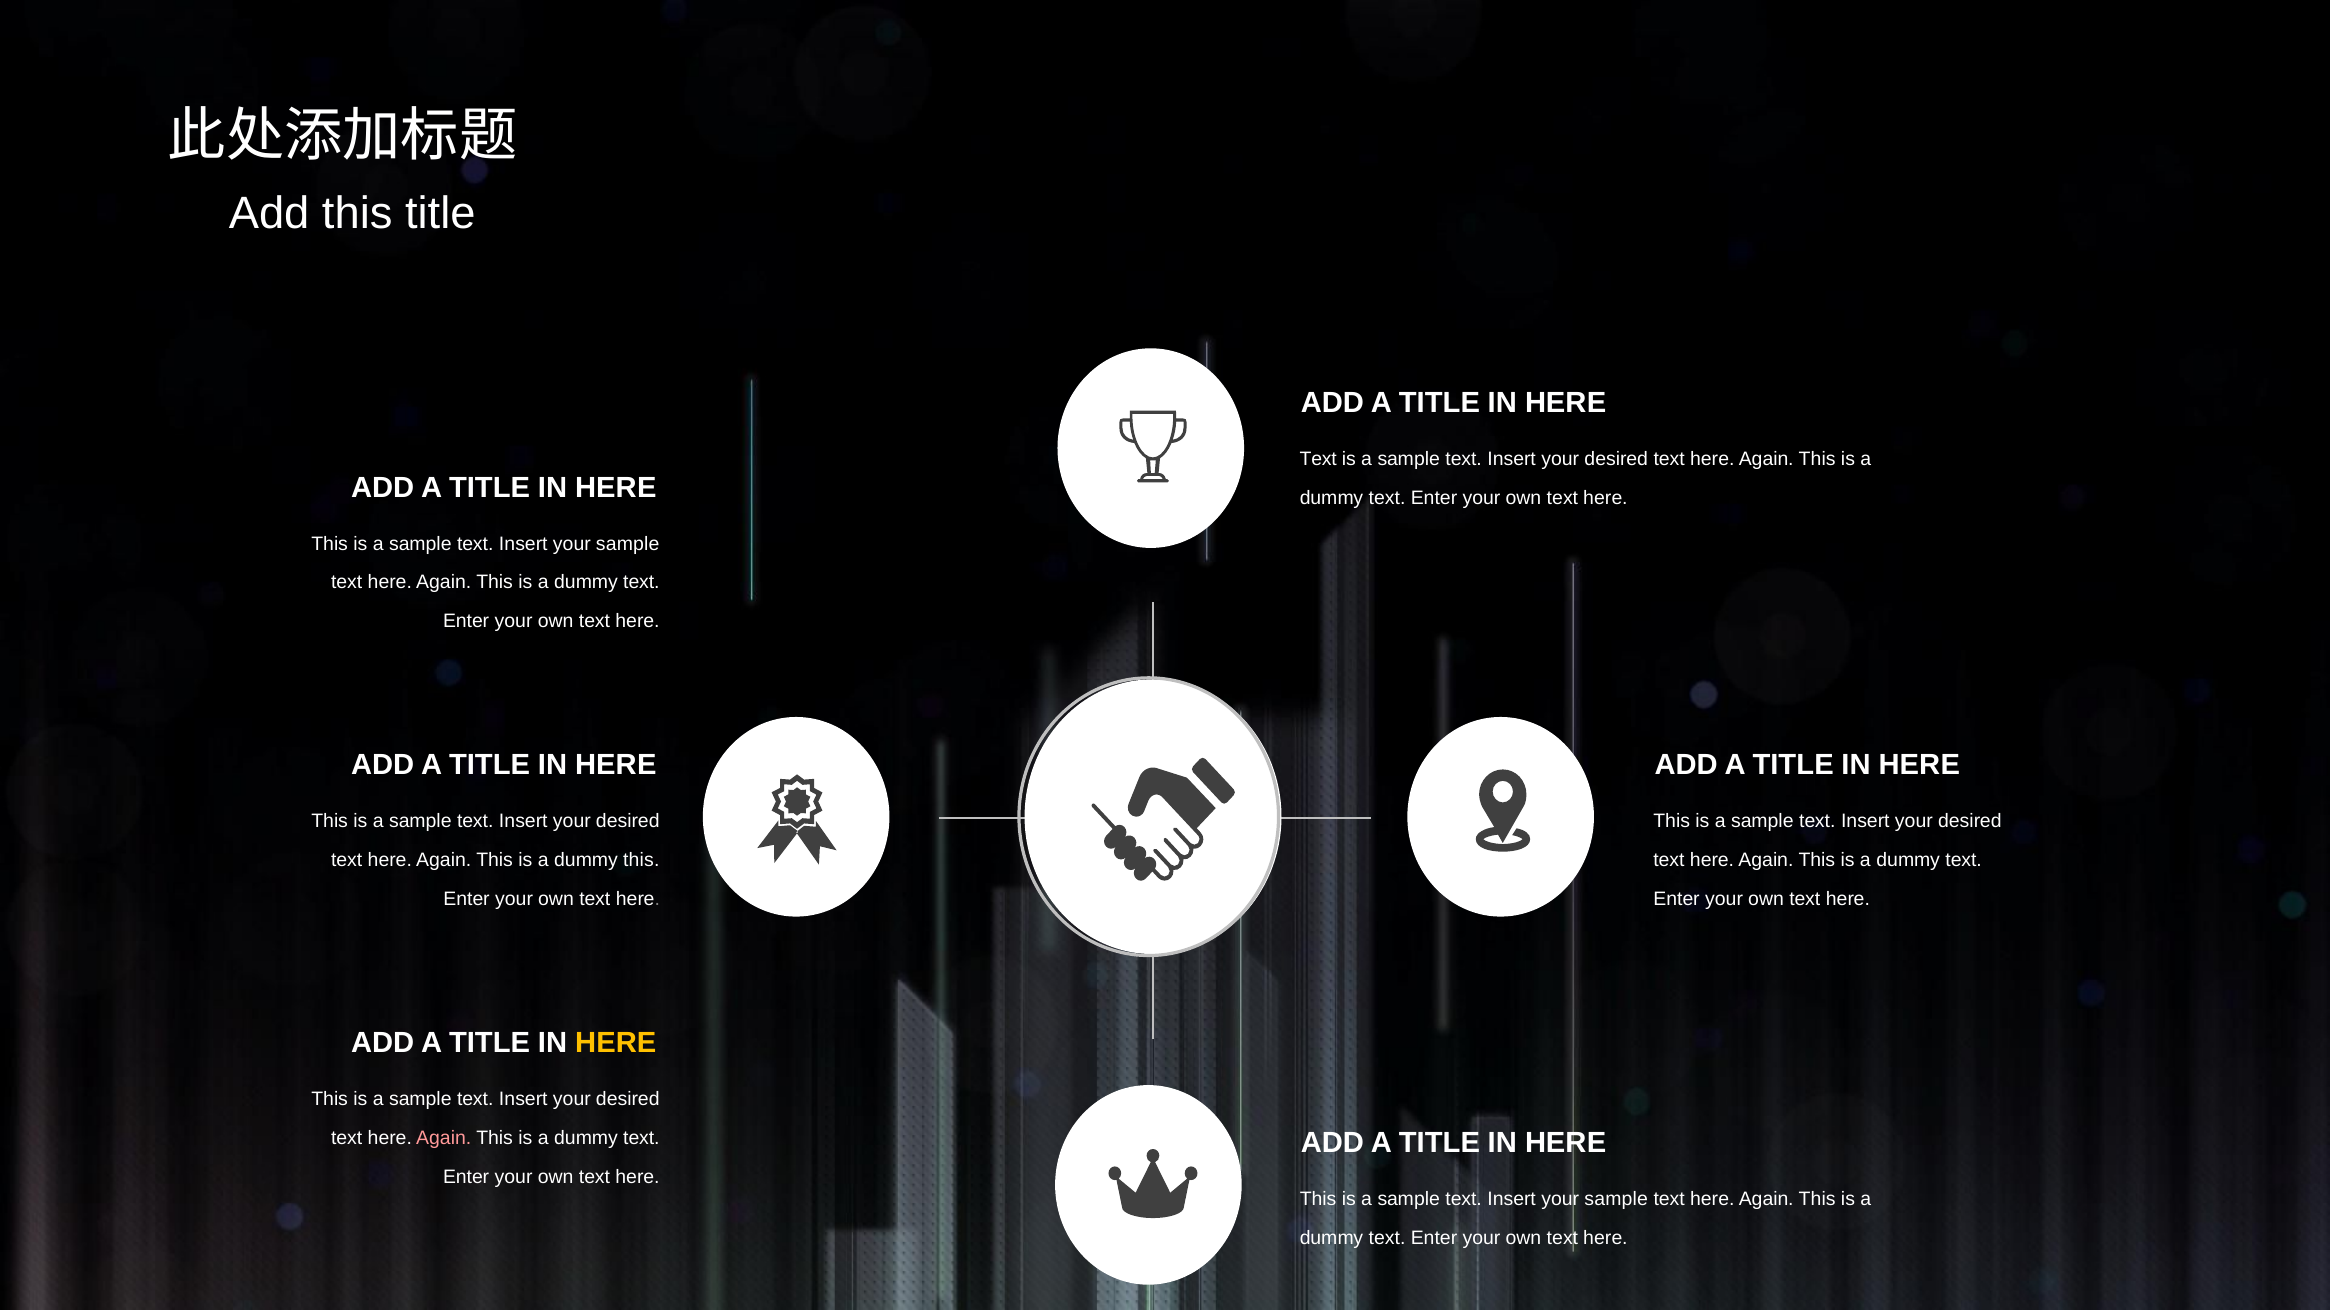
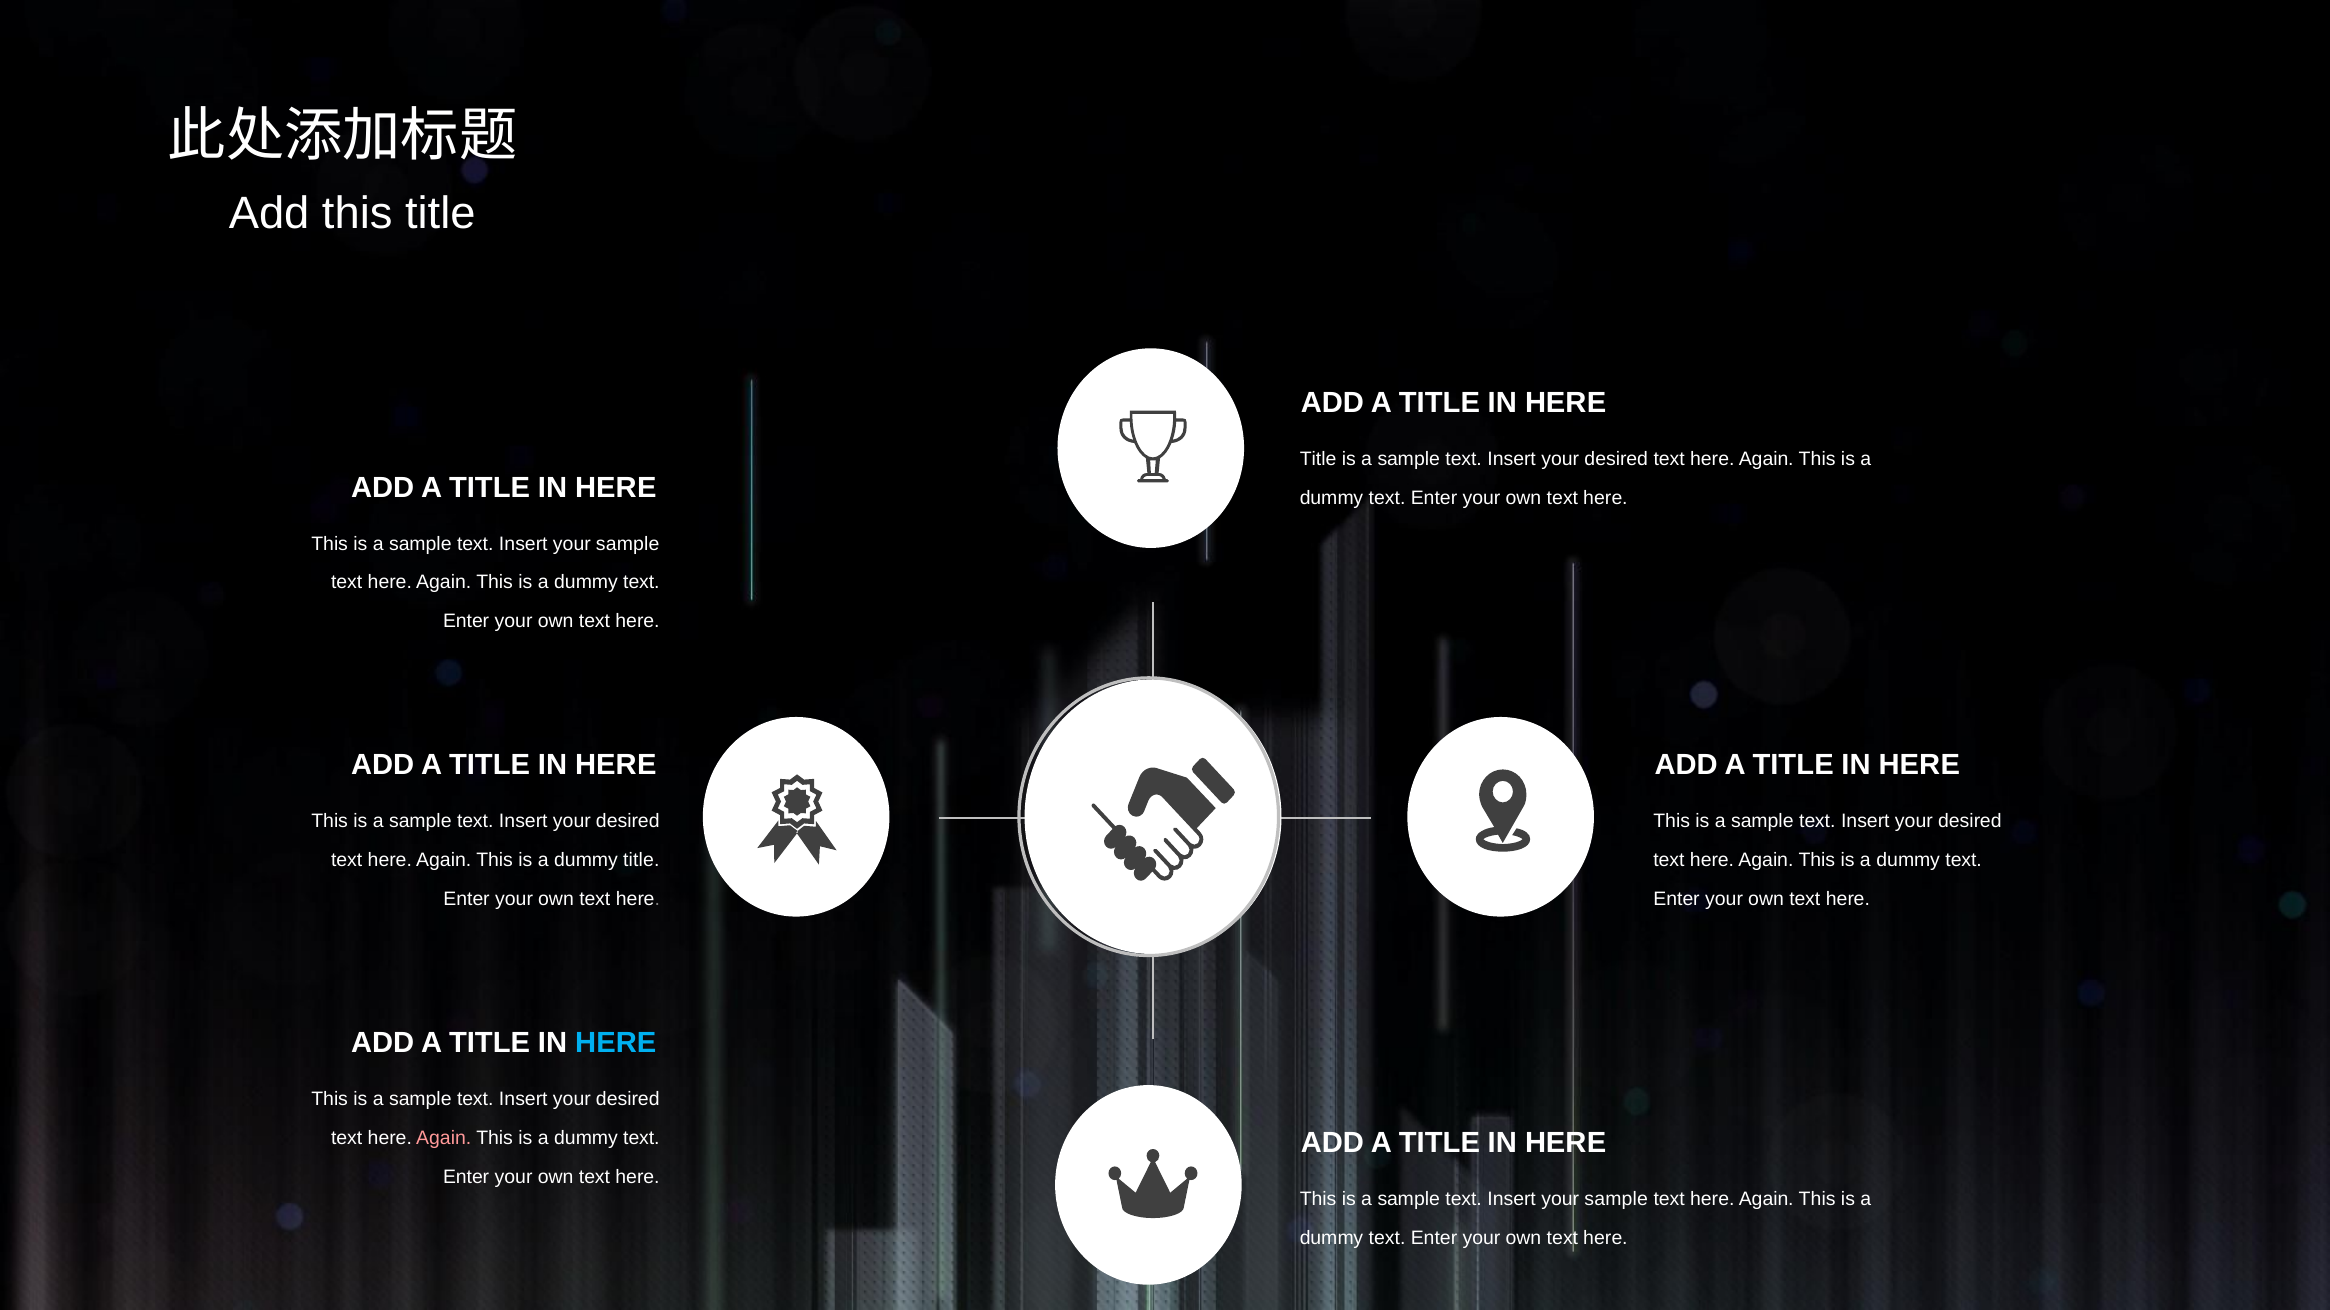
Text at (1318, 459): Text -> Title
dummy this: this -> title
HERE at (616, 1044) colour: yellow -> light blue
